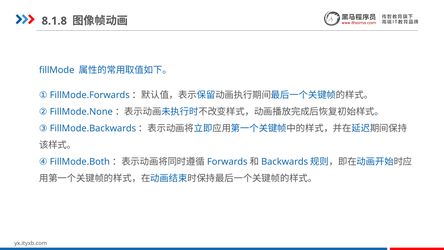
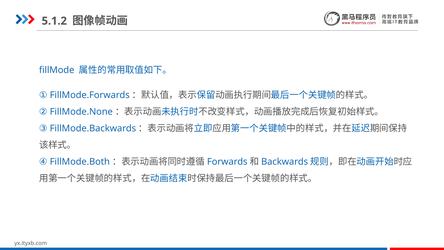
8.1.8: 8.1.8 -> 5.1.2
